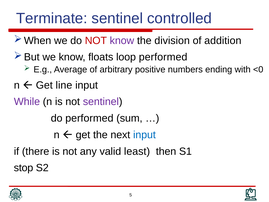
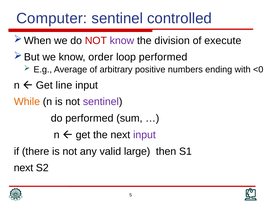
Terminate: Terminate -> Computer
addition: addition -> execute
floats: floats -> order
While colour: purple -> orange
input at (144, 135) colour: blue -> purple
least: least -> large
stop at (23, 168): stop -> next
